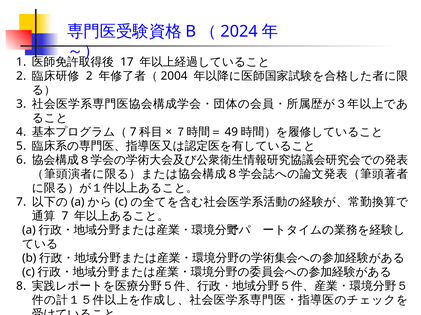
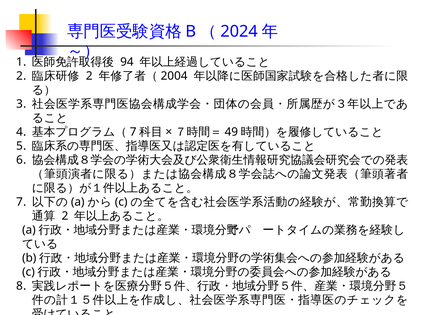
17: 17 -> 94
7 at (65, 217): 7 -> 2
